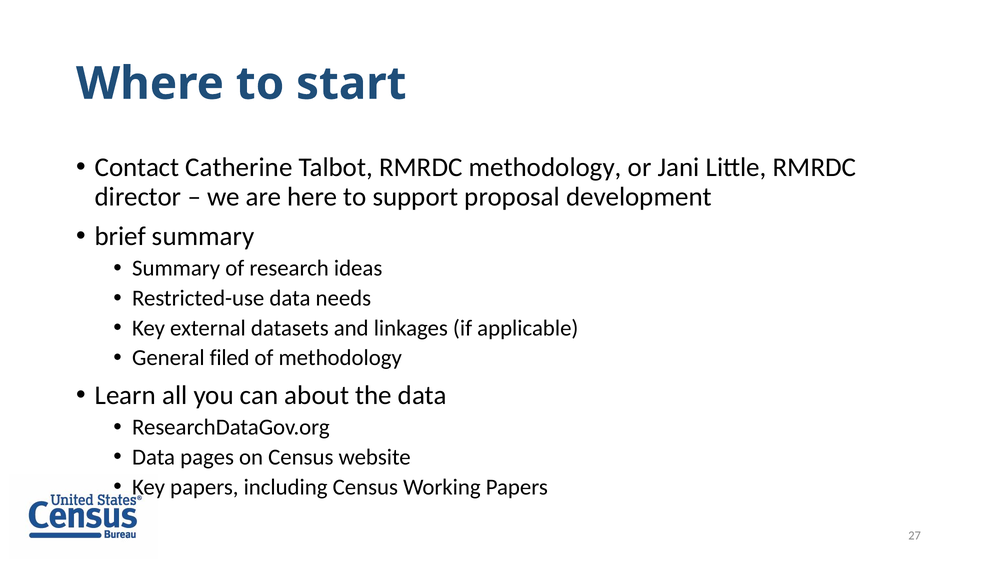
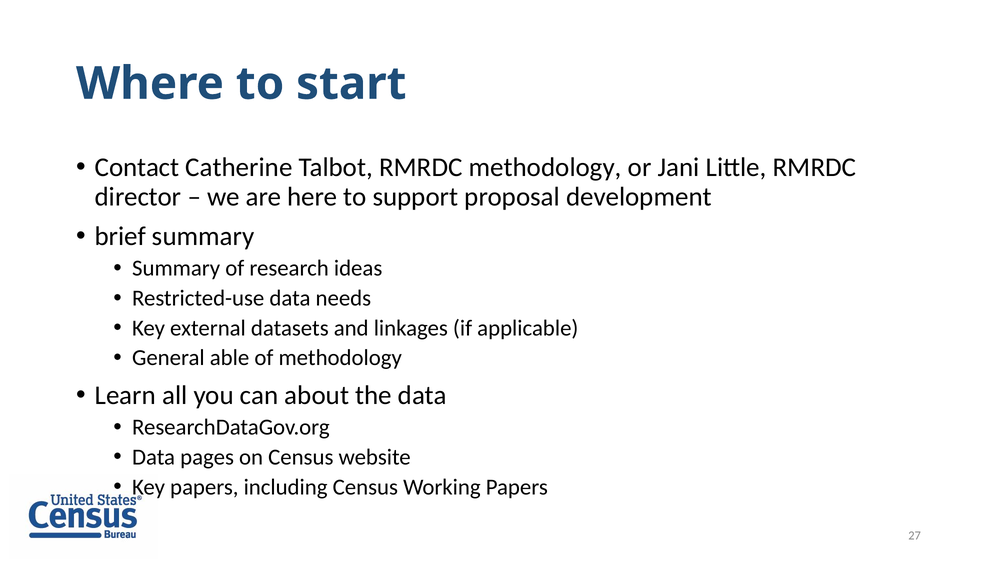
filed: filed -> able
